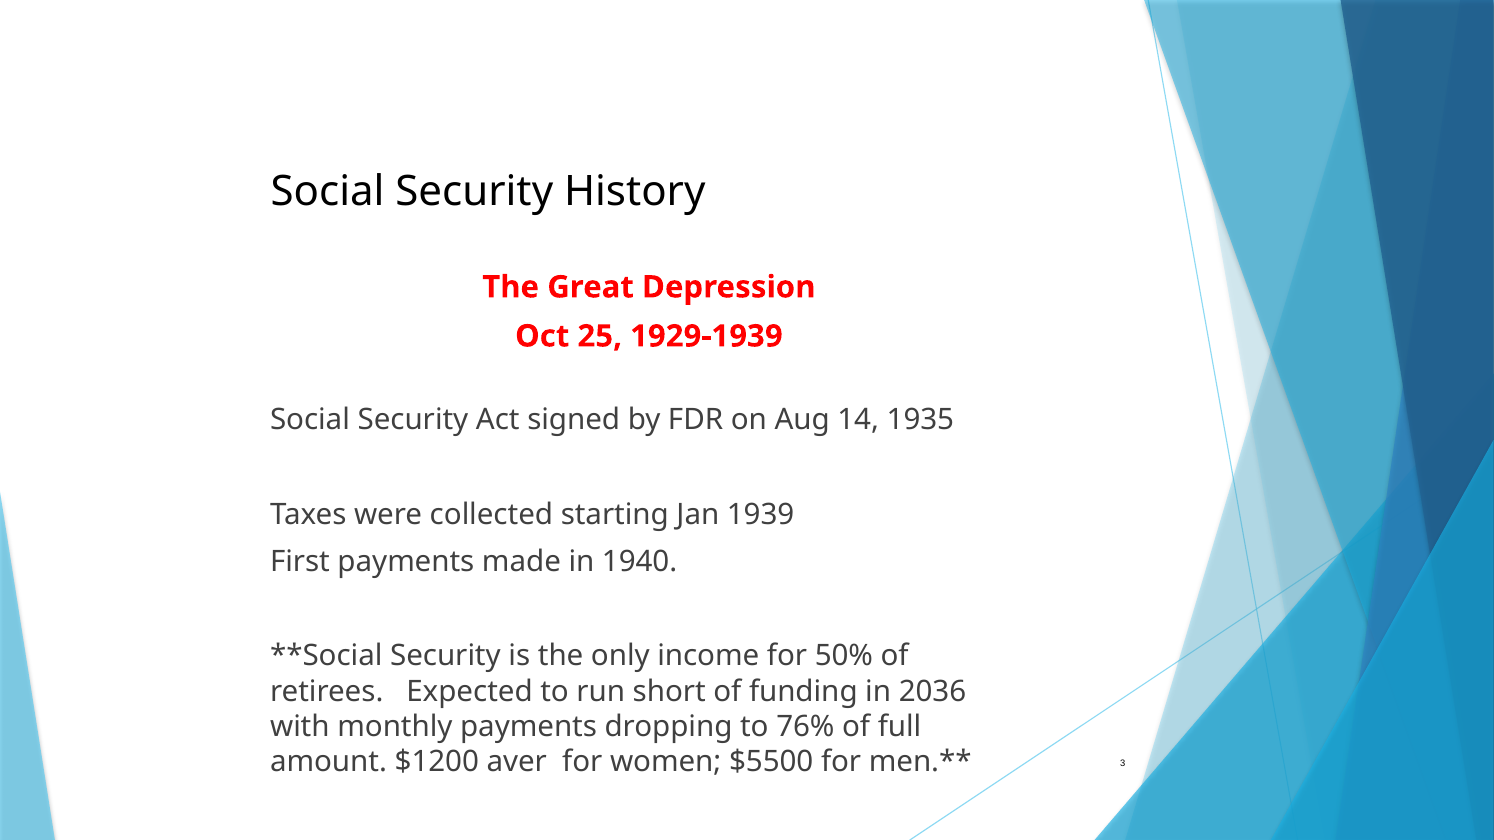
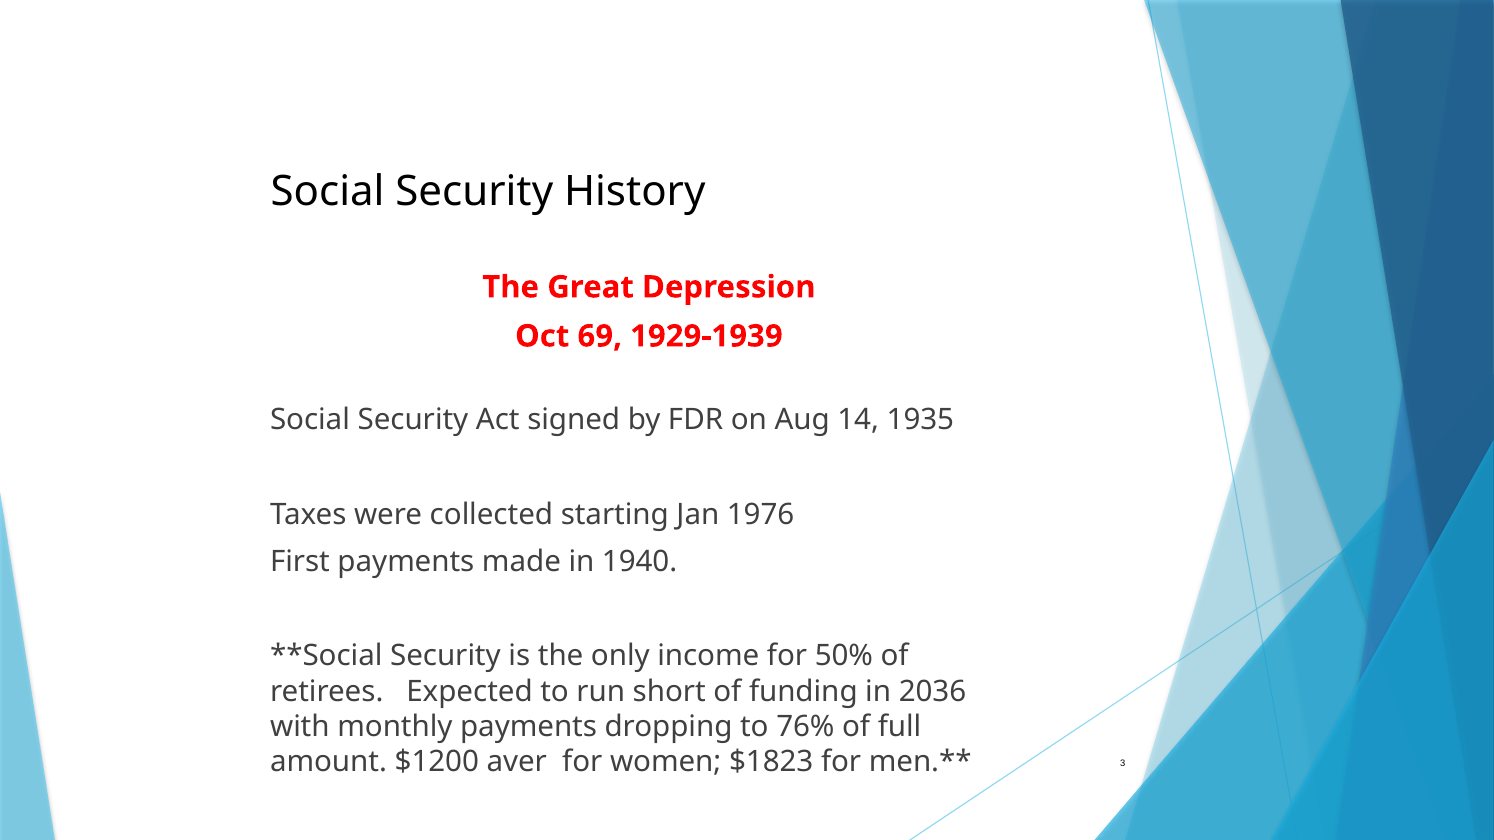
25: 25 -> 69
1939: 1939 -> 1976
$5500: $5500 -> $1823
